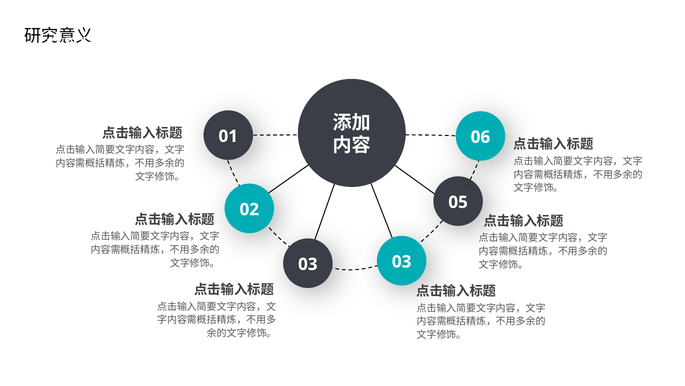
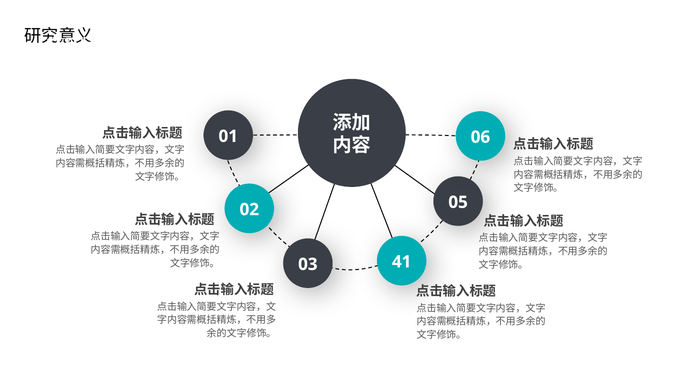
03 03: 03 -> 41
